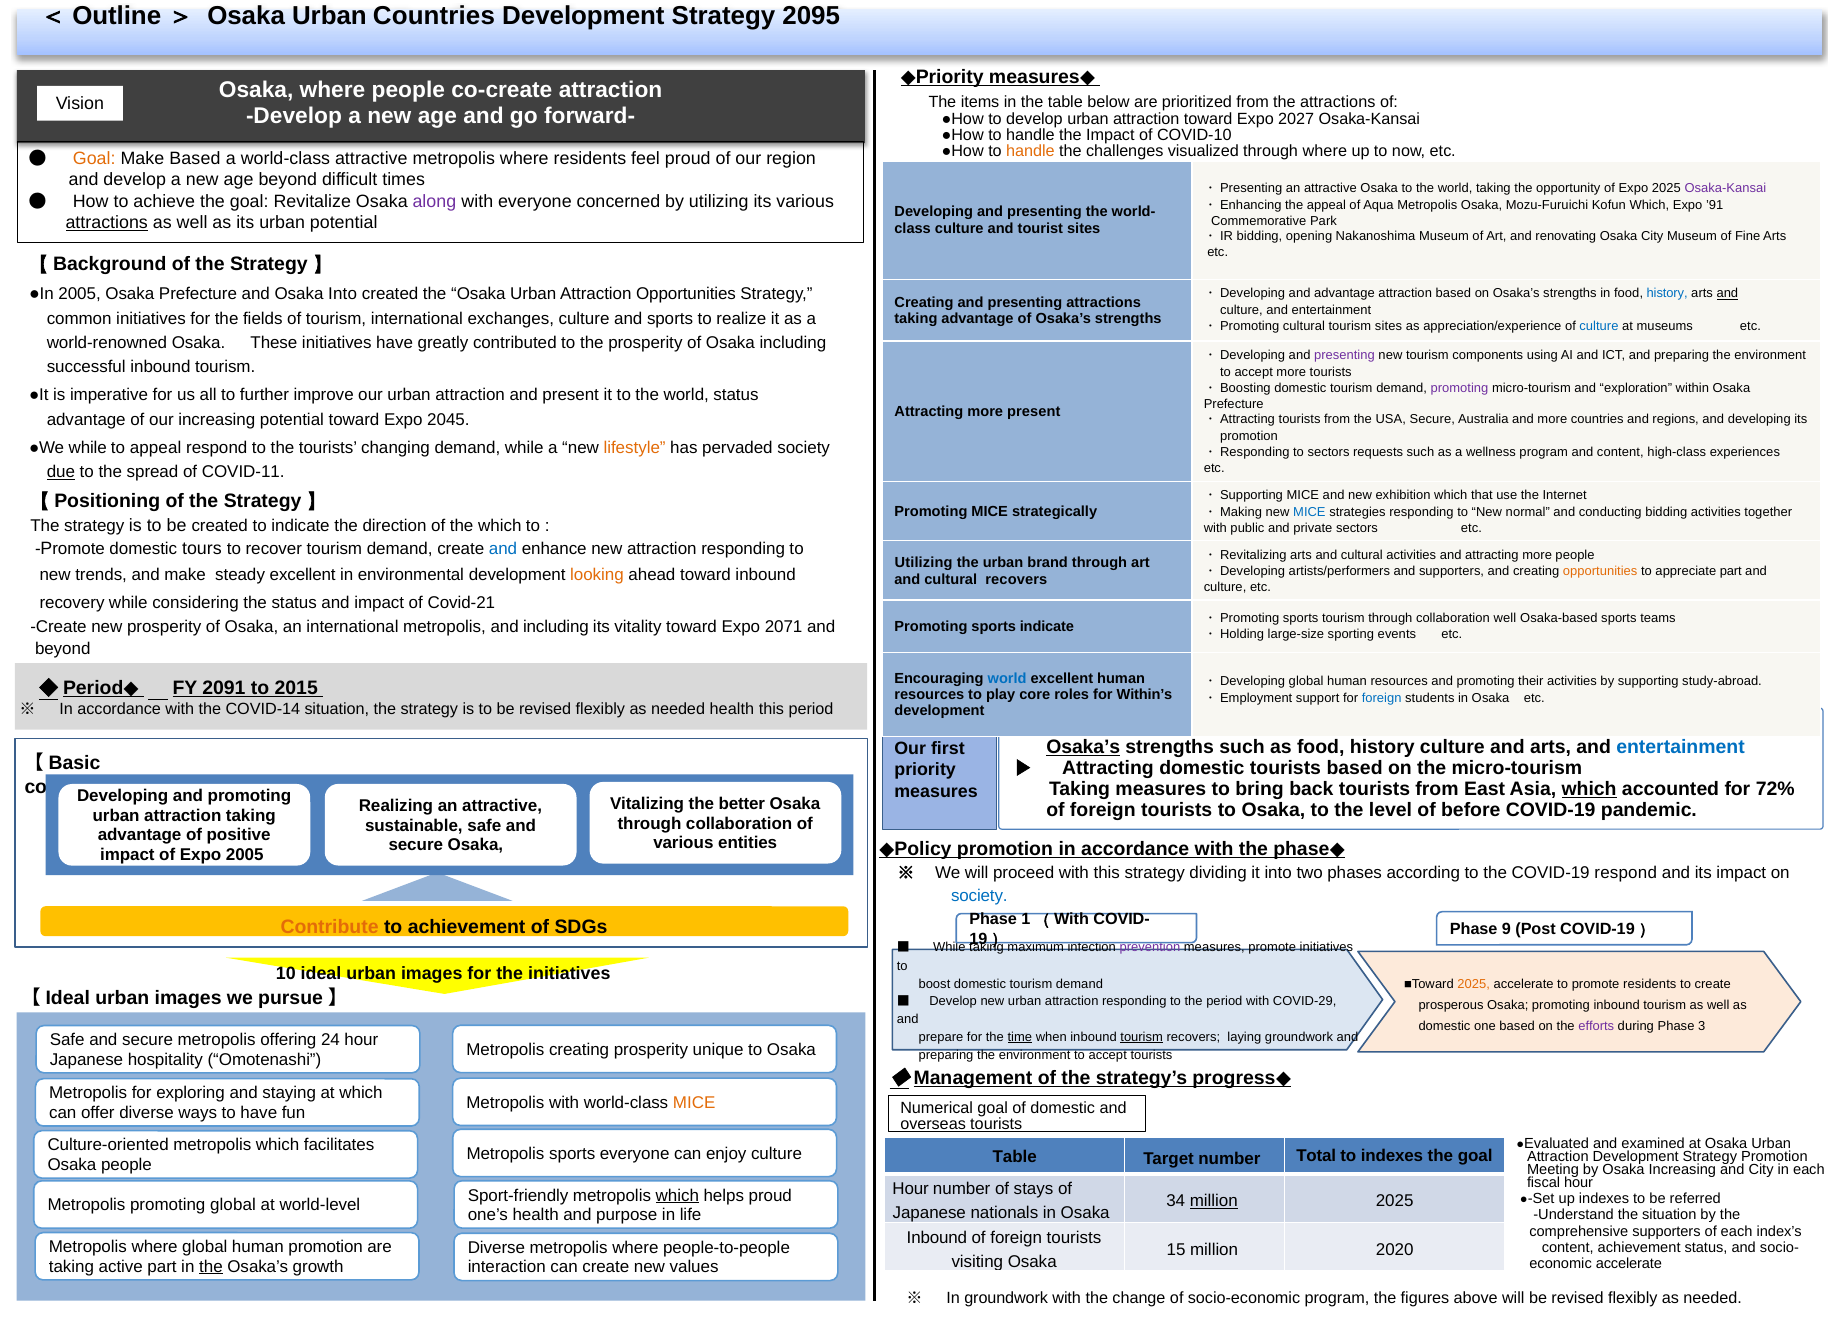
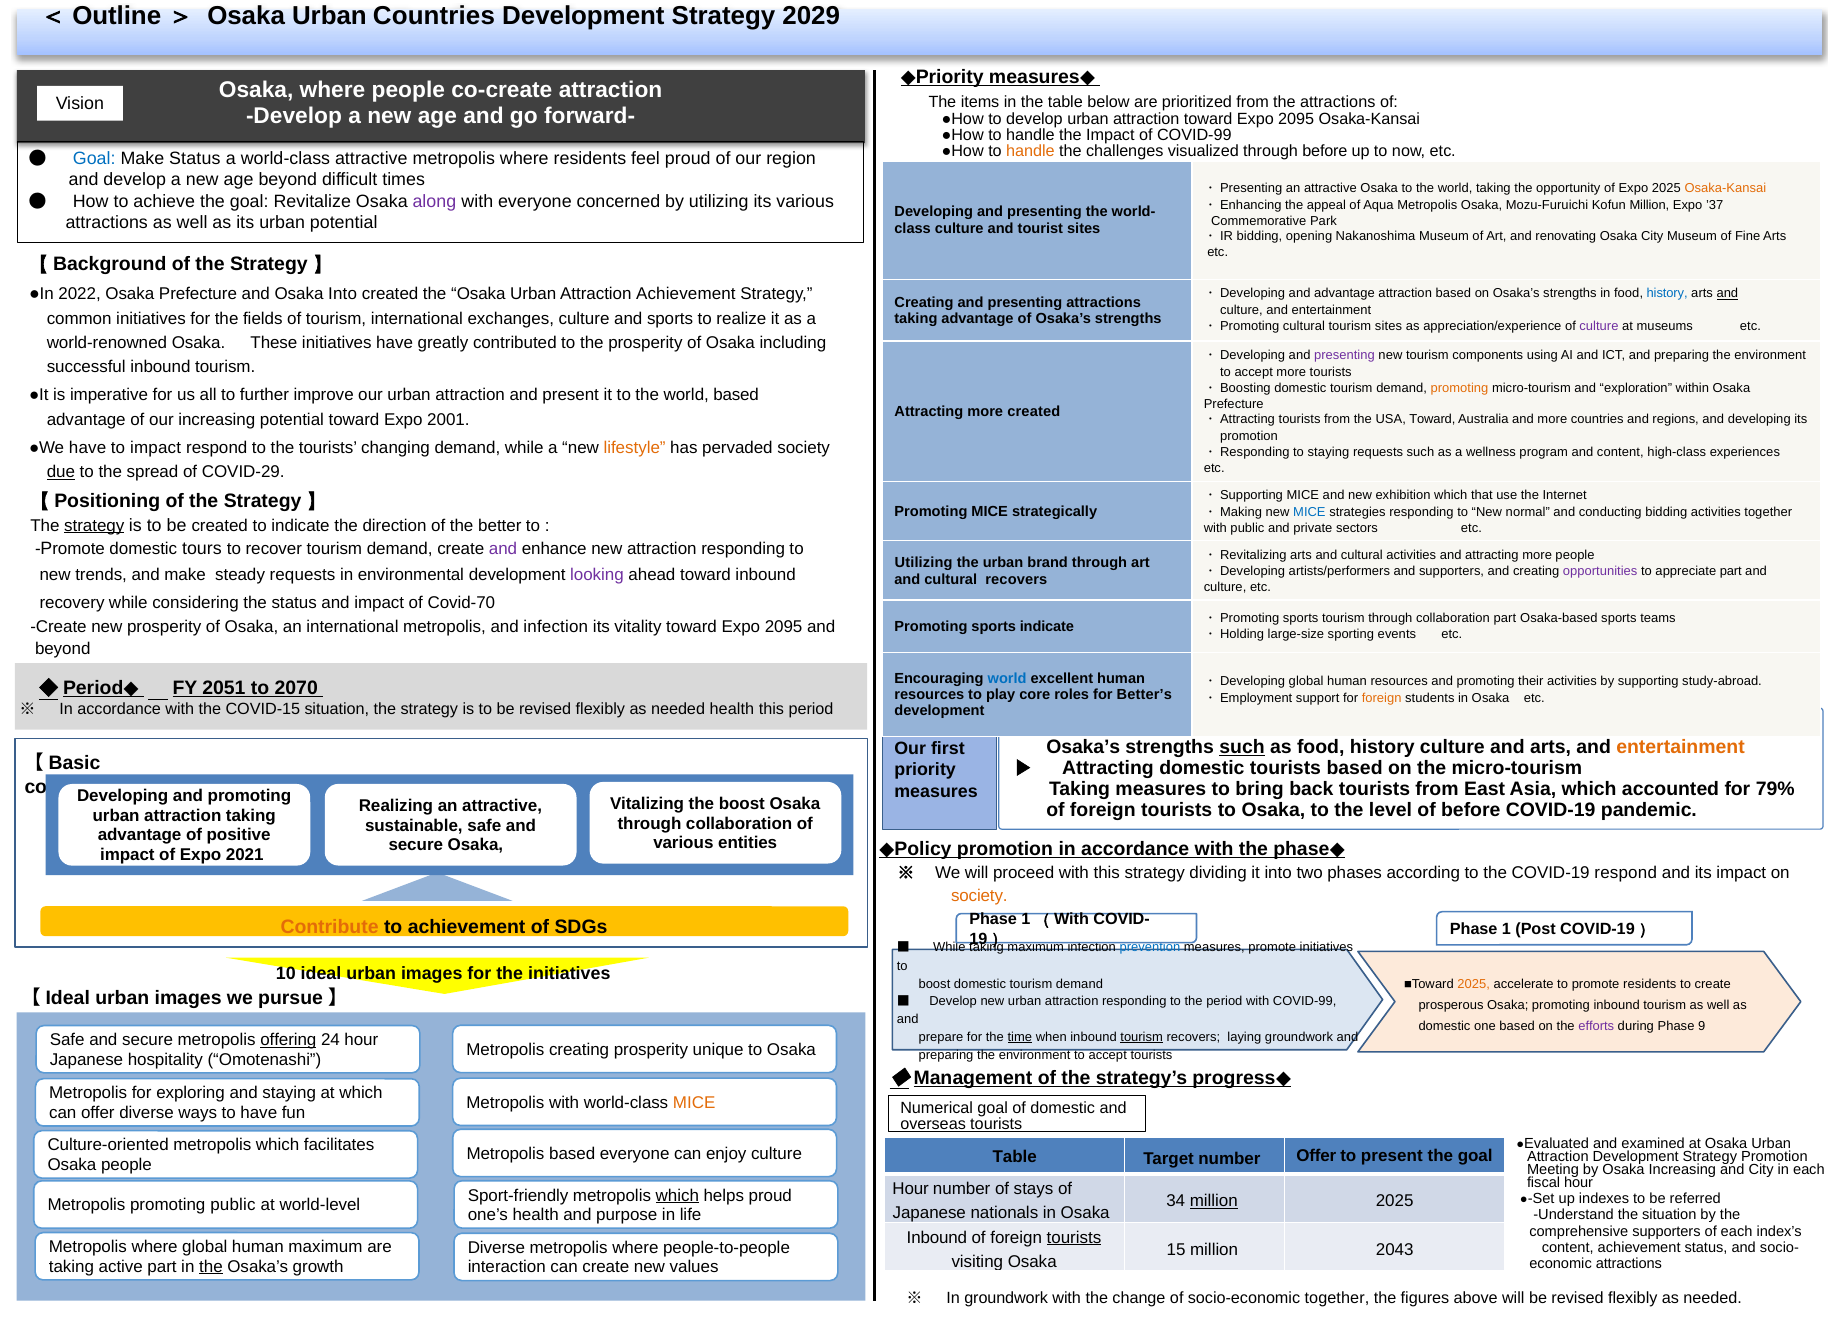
2095: 2095 -> 2029
attraction toward Expo 2027: 2027 -> 2095
of COVID-10: COVID-10 -> COVID-99
through where: where -> before
Goal at (94, 159) colour: orange -> blue
Make Based: Based -> Status
Osaka-Kansai at (1725, 189) colour: purple -> orange
Kofun Which: Which -> Million
’91: ’91 -> ’37
attractions at (107, 223) underline: present -> none
●In 2005: 2005 -> 2022
Attraction Opportunities: Opportunities -> Achievement
culture at (1599, 327) colour: blue -> purple
promoting at (1459, 388) colour: purple -> orange
world status: status -> based
more present: present -> created
2045: 2045 -> 2001
USA Secure: Secure -> Toward
●We while: while -> have
to appeal: appeal -> impact
to sectors: sectors -> staying
COVID-11: COVID-11 -> COVID-29
strategy at (94, 526) underline: none -> present
the which: which -> better
and at (503, 549) colour: blue -> purple
opportunities at (1600, 572) colour: orange -> purple
steady excellent: excellent -> requests
looking colour: orange -> purple
Covid-21: Covid-21 -> Covid-70
collaboration well: well -> part
and including: including -> infection
vitality toward Expo 2071: 2071 -> 2095
2091: 2091 -> 2051
2015: 2015 -> 2070
Within’s: Within’s -> Better’s
foreign at (1382, 698) colour: blue -> orange
COVID-14: COVID-14 -> COVID-15
Osaka’s at (1083, 747) underline: present -> none
such at (1242, 747) underline: none -> present
entertainment at (1681, 747) colour: blue -> orange
which at (1589, 789) underline: present -> none
72%: 72% -> 79%
the better: better -> boost
Expo 2005: 2005 -> 2021
society at (979, 896) colour: blue -> orange
9: 9 -> 1
prevention colour: purple -> blue
with COVID-29: COVID-29 -> COVID-99
3: 3 -> 9
offering underline: none -> present
Metropolis sports: sports -> based
number Total: Total -> Offer
to indexes: indexes -> present
promoting global: global -> public
tourists at (1074, 1238) underline: none -> present
human promotion: promotion -> maximum
2020: 2020 -> 2043
economic accelerate: accelerate -> attractions
socio-economic program: program -> together
